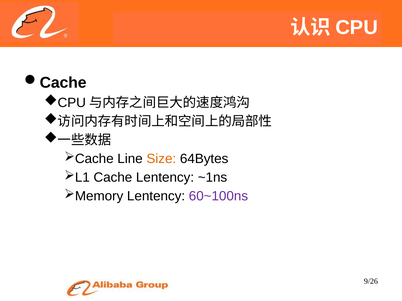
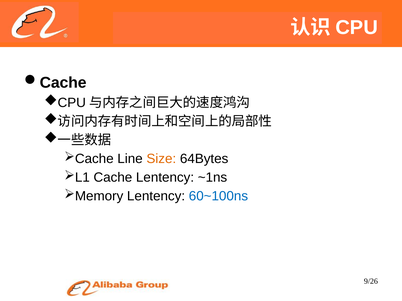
60~100ns colour: purple -> blue
